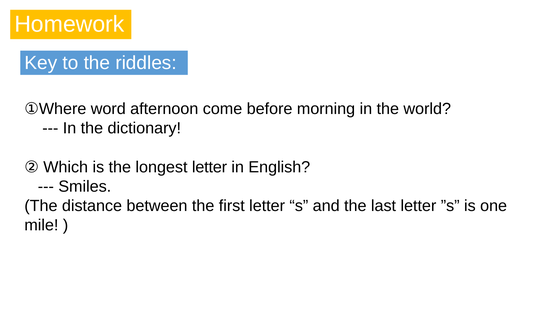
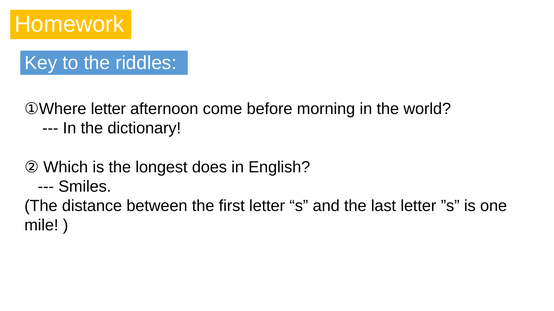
①Where word: word -> letter
longest letter: letter -> does
